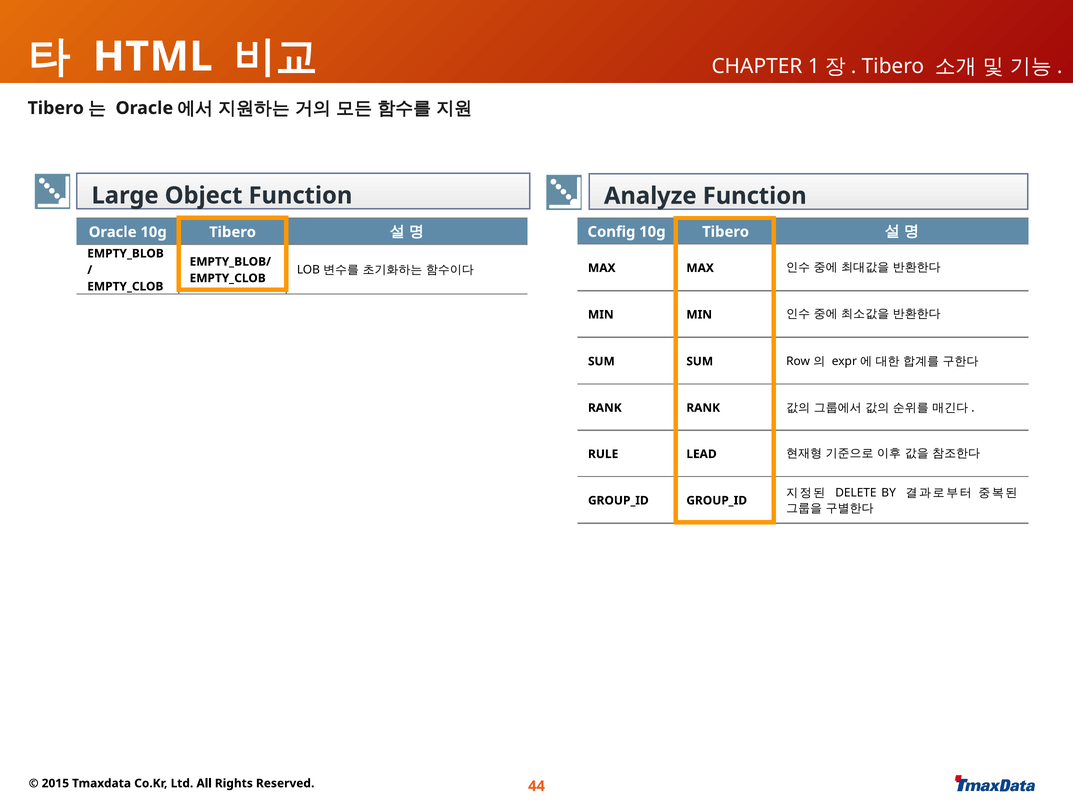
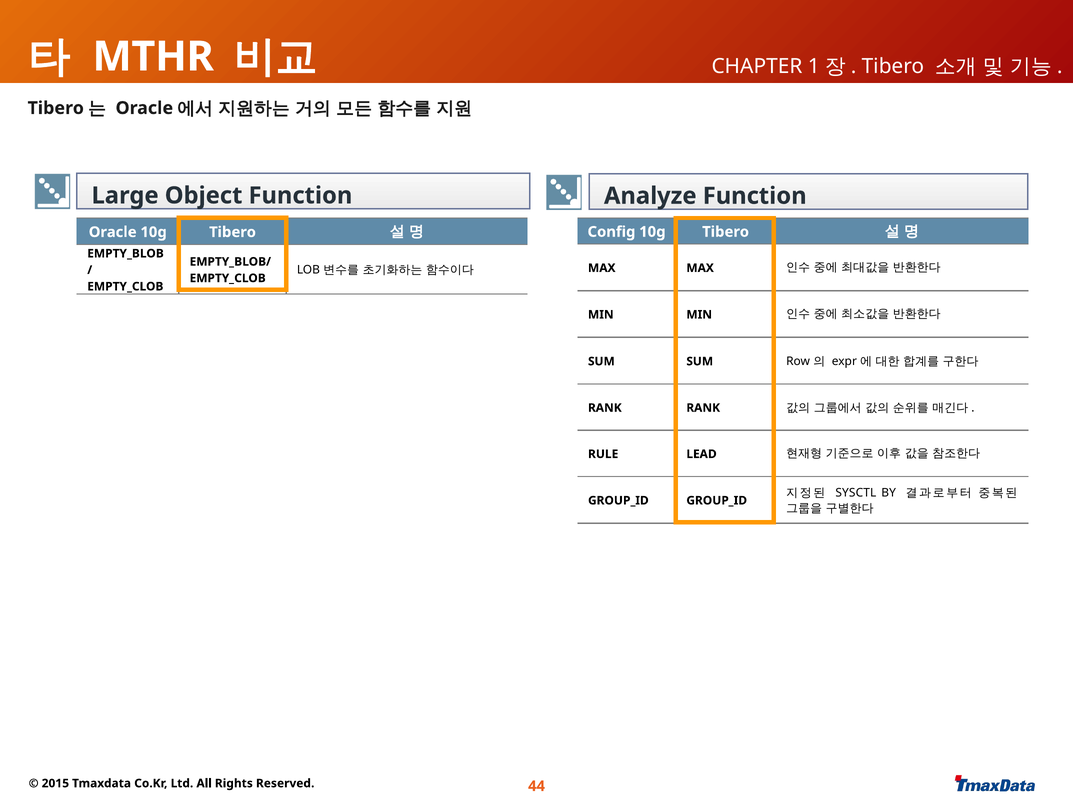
HTML: HTML -> MTHR
DELETE: DELETE -> SYSCTL
